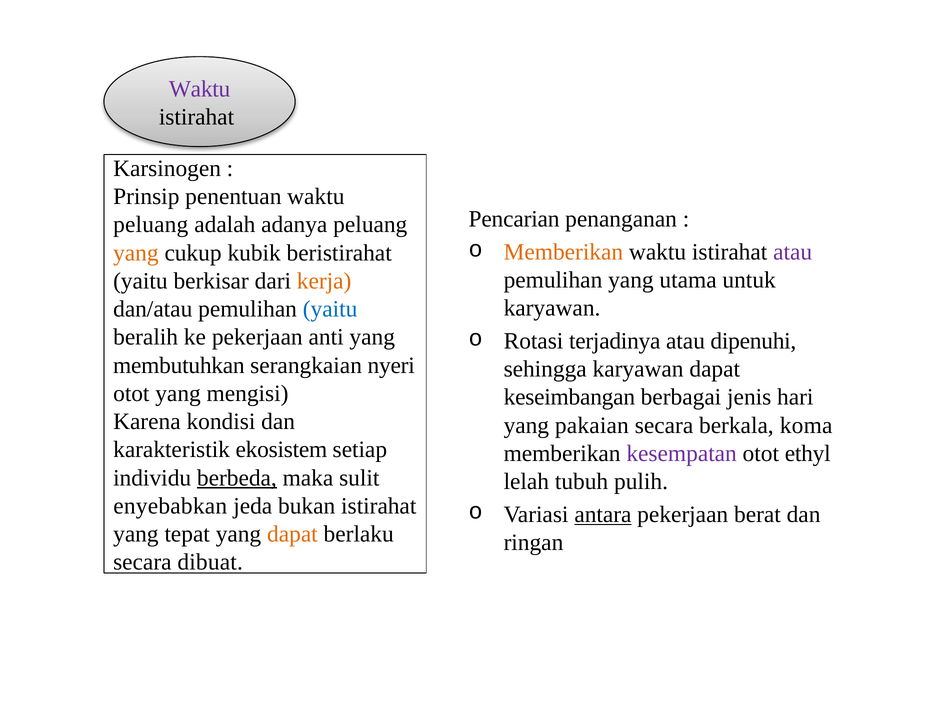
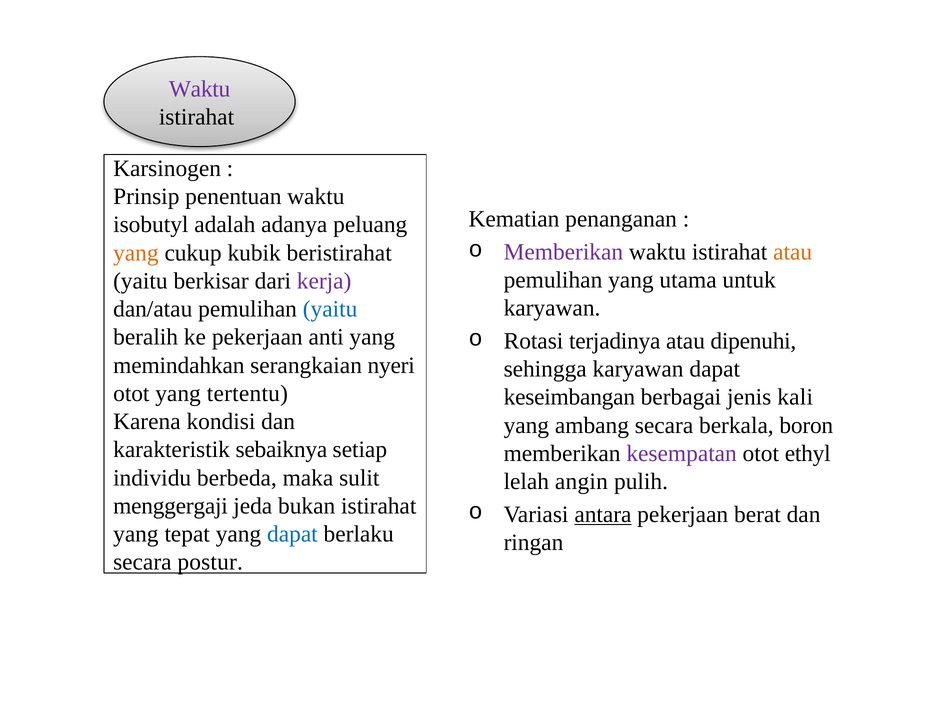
Pencarian: Pencarian -> Kematian
peluang at (151, 225): peluang -> isobutyl
Memberikan at (563, 252) colour: orange -> purple
atau at (793, 252) colour: purple -> orange
kerja colour: orange -> purple
membutuhkan: membutuhkan -> memindahkan
mengisi: mengisi -> tertentu
hari: hari -> kali
pakaian: pakaian -> ambang
koma: koma -> boron
ekosistem: ekosistem -> sebaiknya
berbeda underline: present -> none
tubuh: tubuh -> angin
enyebabkan: enyebabkan -> menggergaji
dapat at (292, 534) colour: orange -> blue
dibuat: dibuat -> postur
